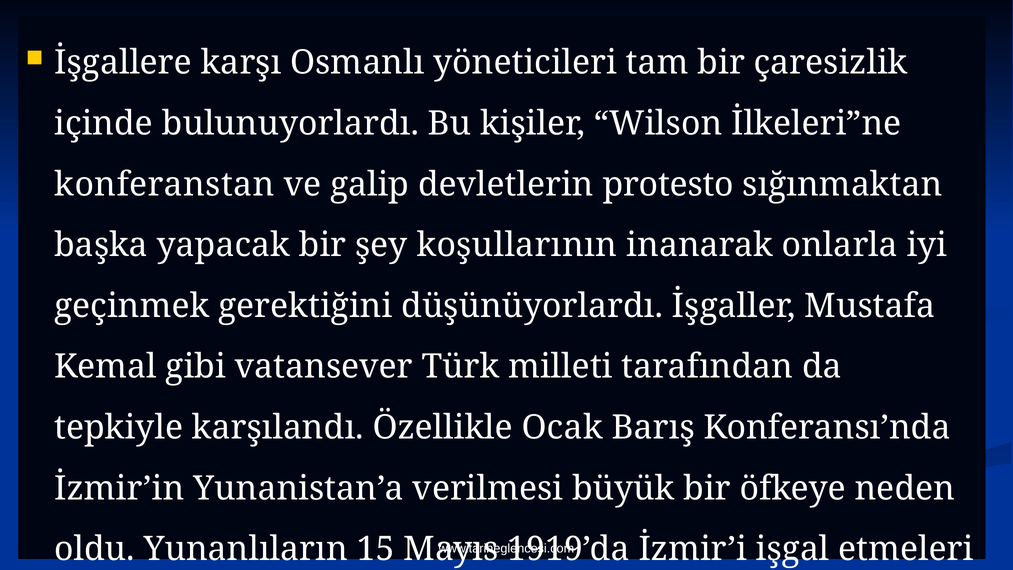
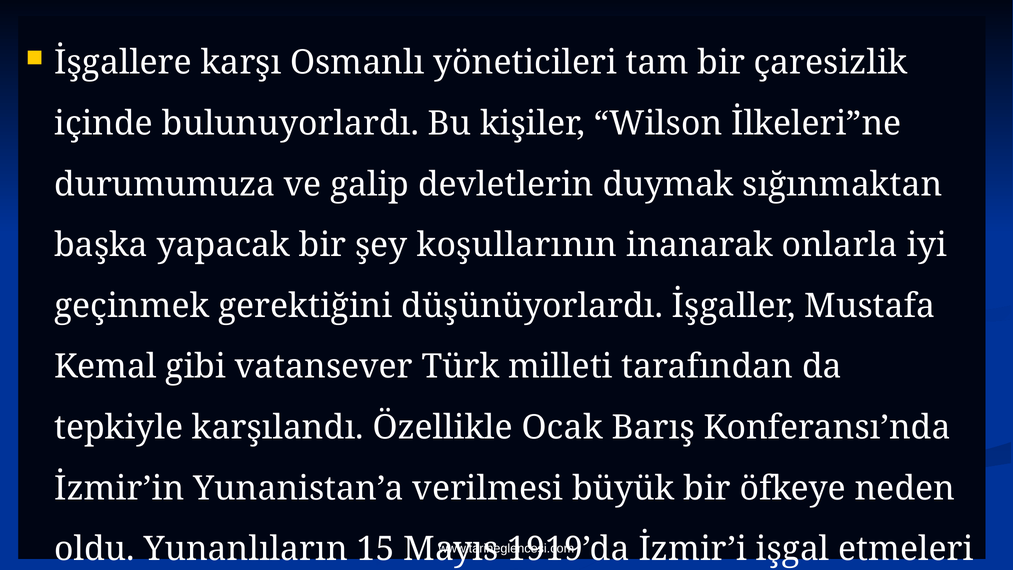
konferanstan: konferanstan -> durumumuza
devletlerin protesto: protesto -> duymak
